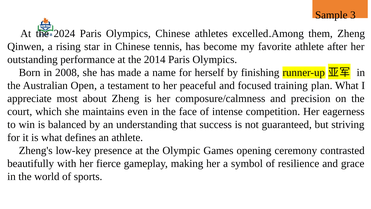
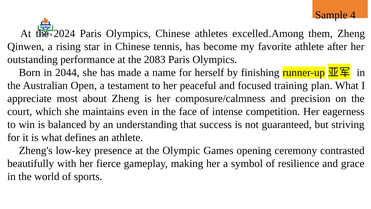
3: 3 -> 4
2014: 2014 -> 2083
2008: 2008 -> 2044
